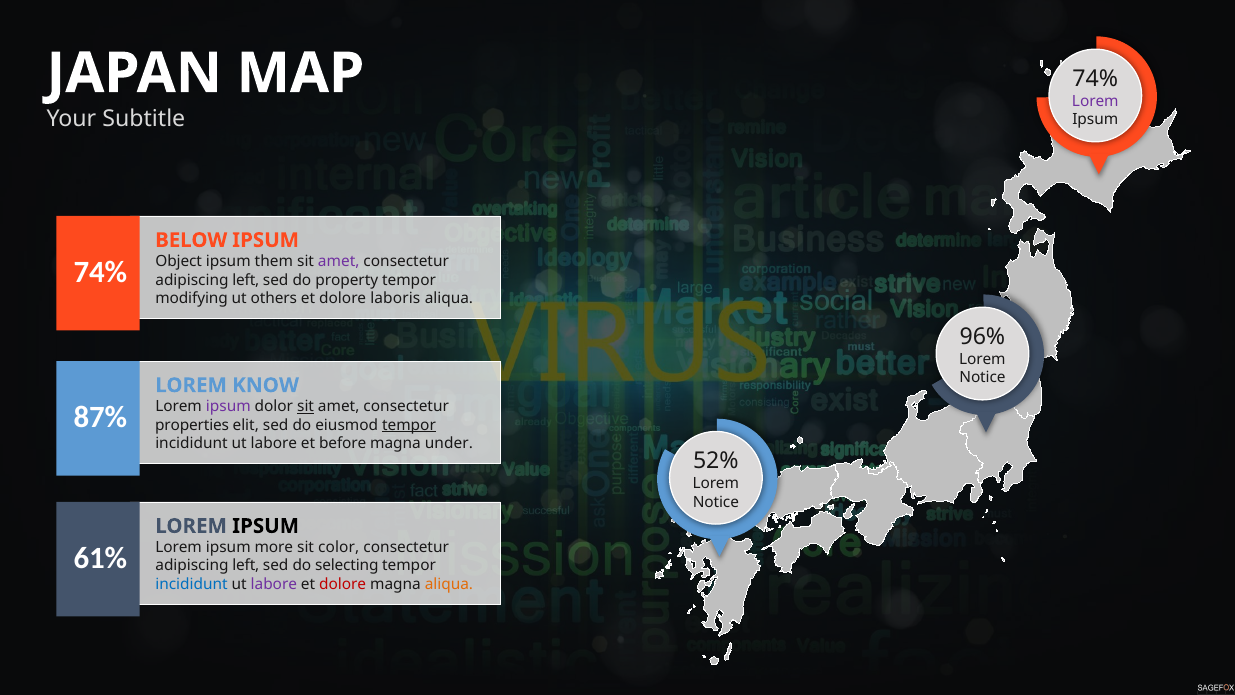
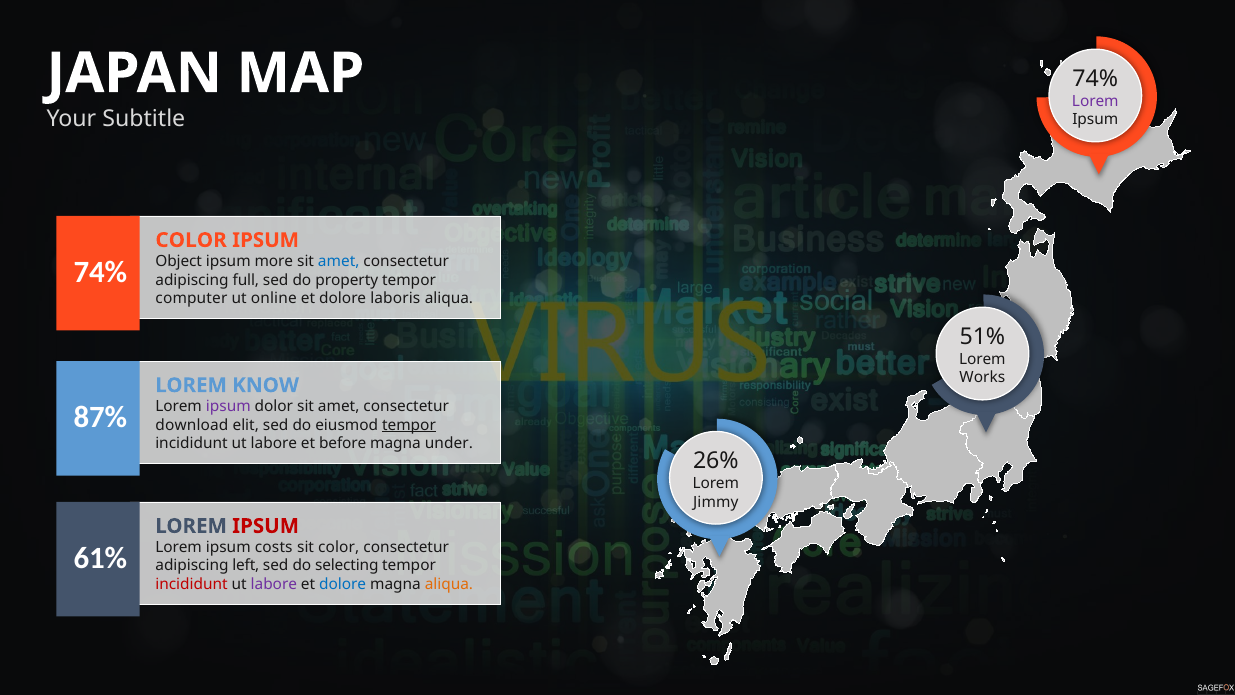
BELOW at (191, 240): BELOW -> COLOR
them: them -> more
amet at (339, 261) colour: purple -> blue
left at (246, 280): left -> full
modifying: modifying -> computer
others: others -> online
96%: 96% -> 51%
Notice at (982, 378): Notice -> Works
sit at (306, 406) underline: present -> none
properties: properties -> download
52%: 52% -> 26%
Notice at (716, 502): Notice -> Jimmy
IPSUM at (266, 526) colour: black -> red
more: more -> costs
incididunt at (192, 584) colour: blue -> red
dolore at (343, 584) colour: red -> blue
